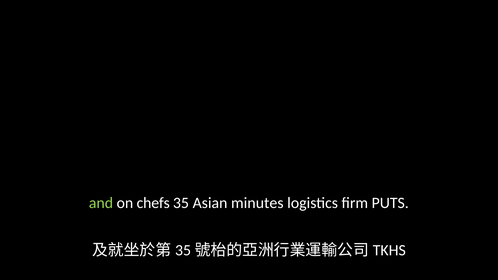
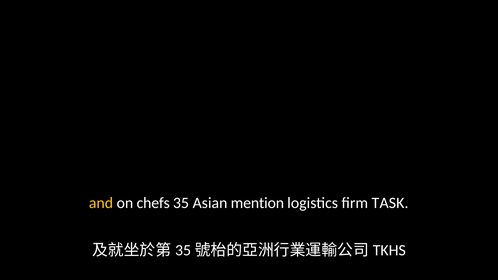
and colour: light green -> yellow
minutes: minutes -> mention
PUTS: PUTS -> TASK
